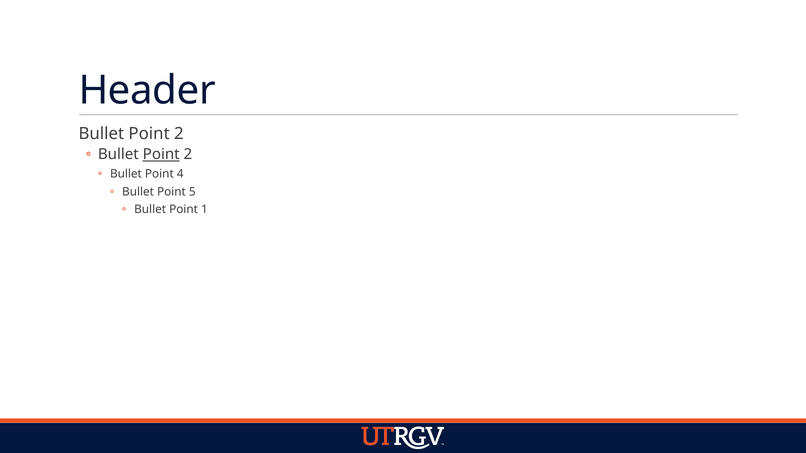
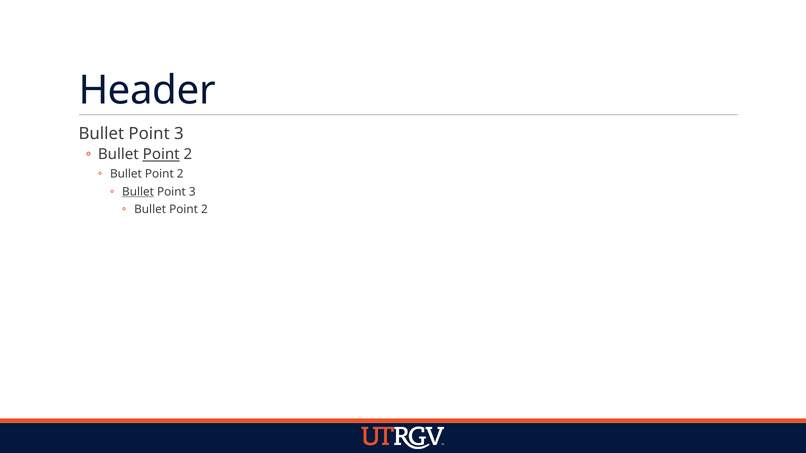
2 at (179, 134): 2 -> 3
4 at (180, 174): 4 -> 2
Bullet at (138, 192) underline: none -> present
5 at (192, 192): 5 -> 3
1 at (204, 210): 1 -> 2
